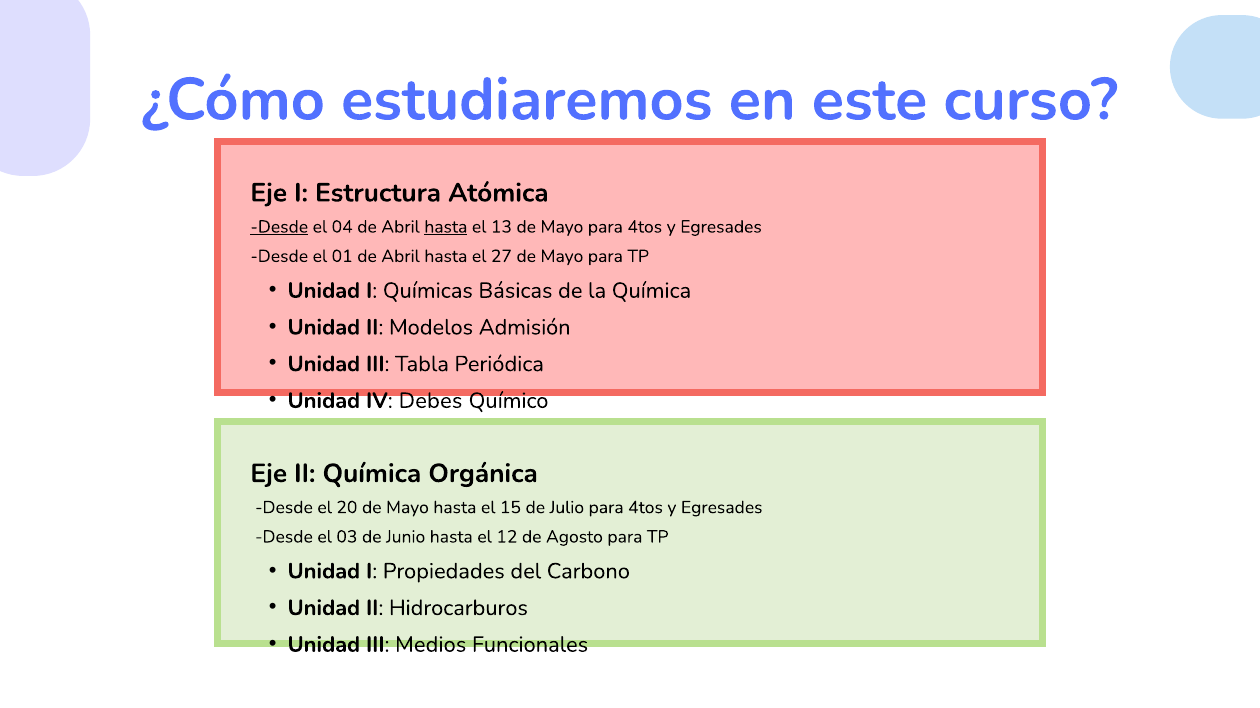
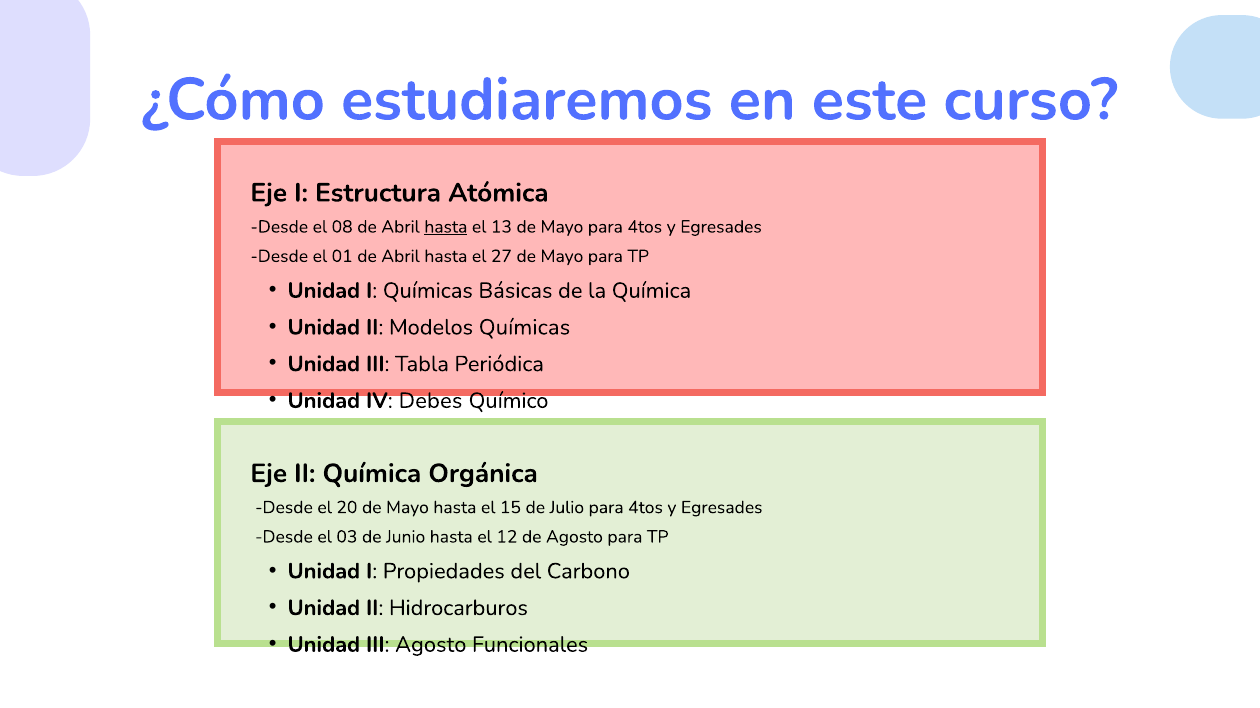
Desde at (279, 227) underline: present -> none
04: 04 -> 08
Modelos Admisión: Admisión -> Químicas
III Medios: Medios -> Agosto
